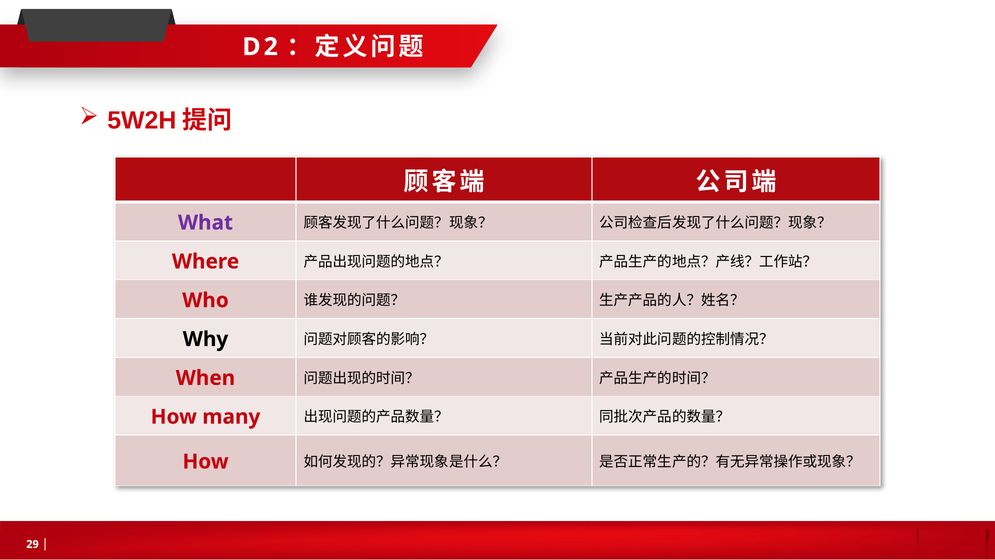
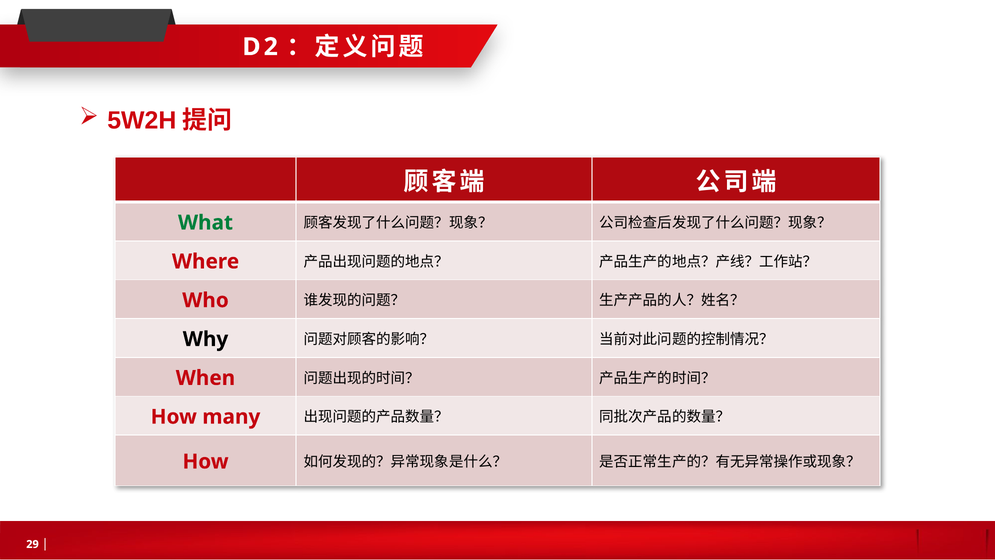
What colour: purple -> green
